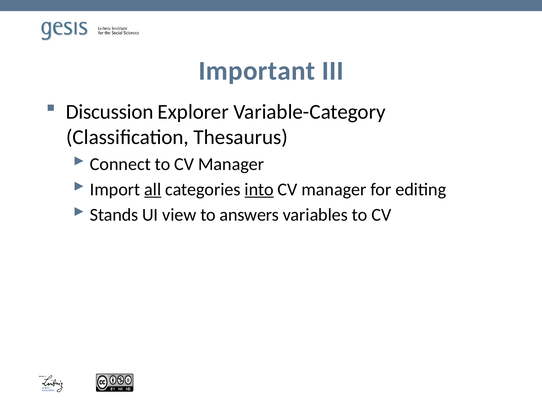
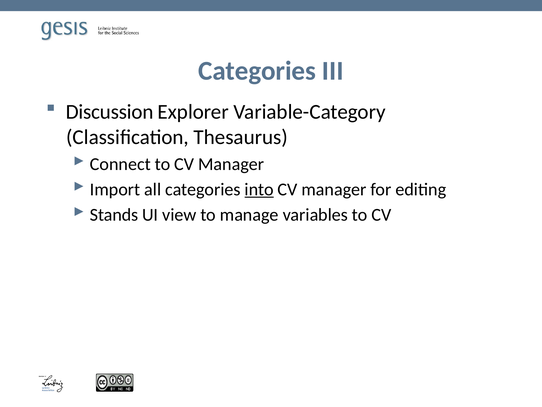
Important at (257, 71): Important -> Categories
all underline: present -> none
answers: answers -> manage
